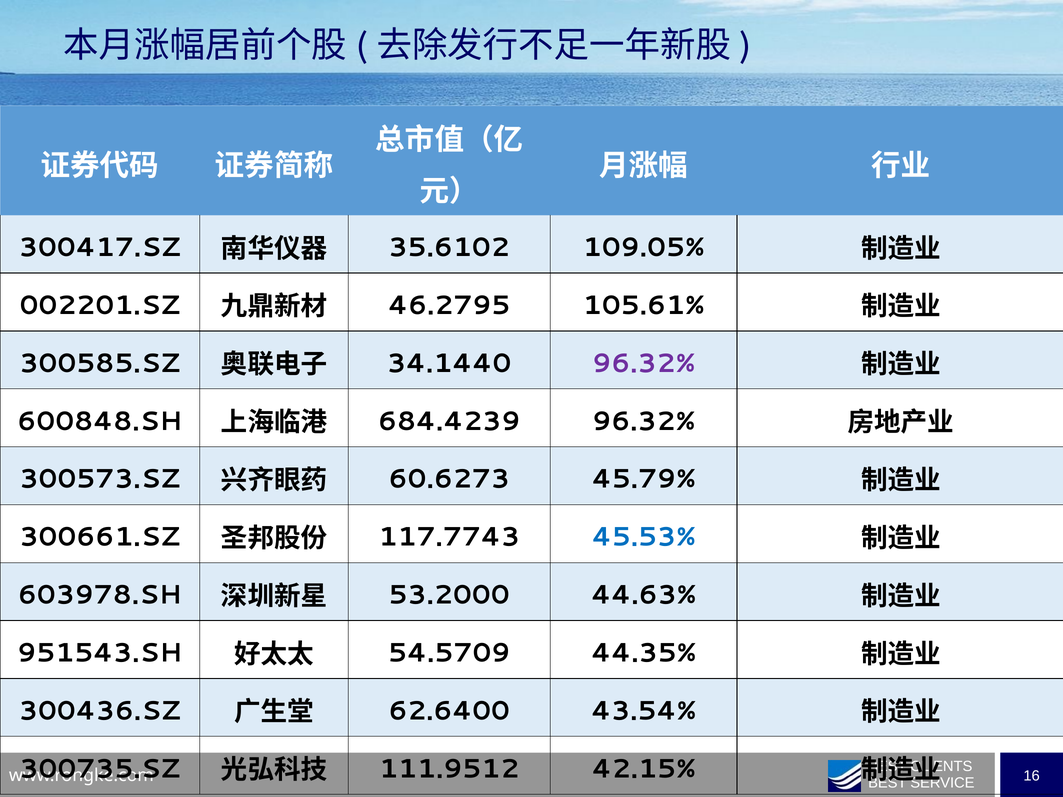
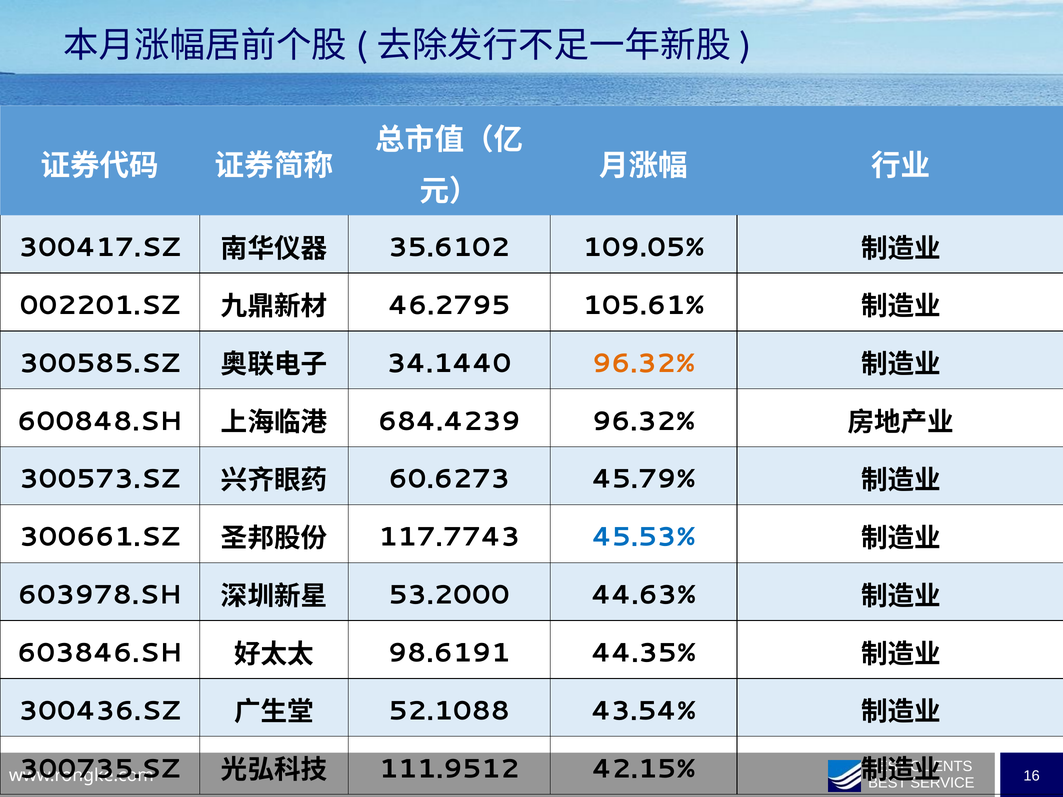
96.32% at (644, 363) colour: purple -> orange
951543.SH: 951543.SH -> 603846.SH
54.5709: 54.5709 -> 98.6191
62.6400: 62.6400 -> 52.1088
